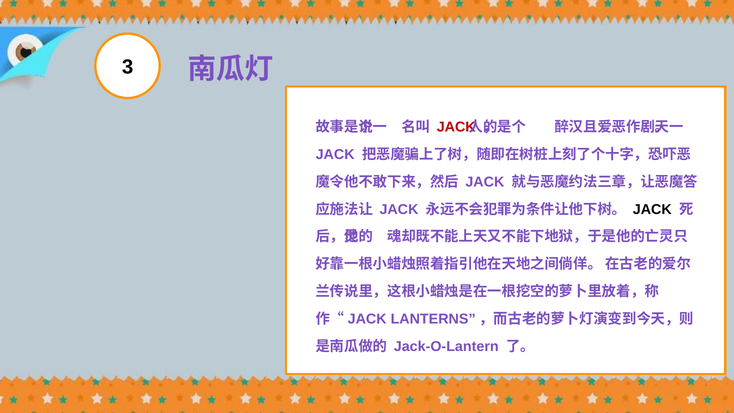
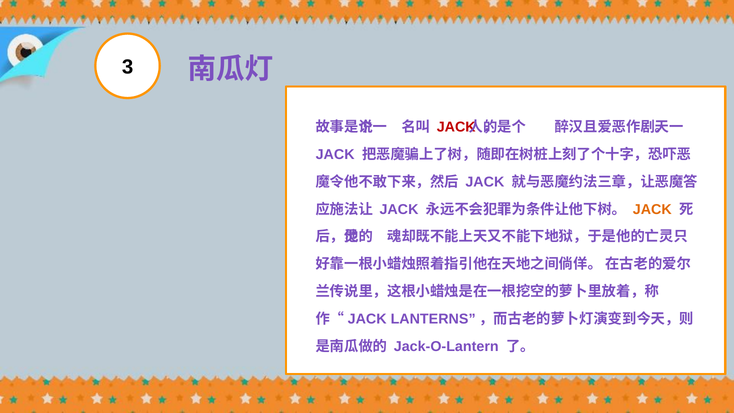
JACK at (652, 209) colour: black -> orange
